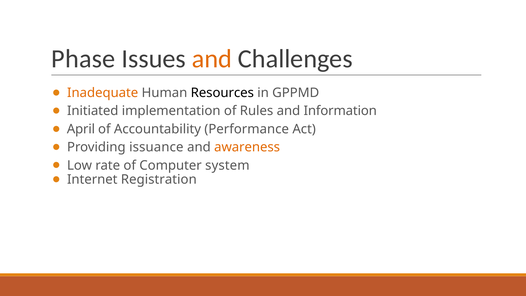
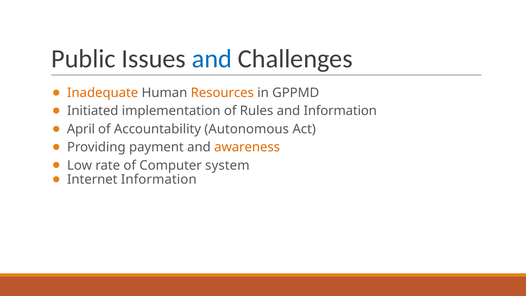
Phase: Phase -> Public
and at (212, 59) colour: orange -> blue
Resources colour: black -> orange
Performance: Performance -> Autonomous
issuance: issuance -> payment
Internet Registration: Registration -> Information
